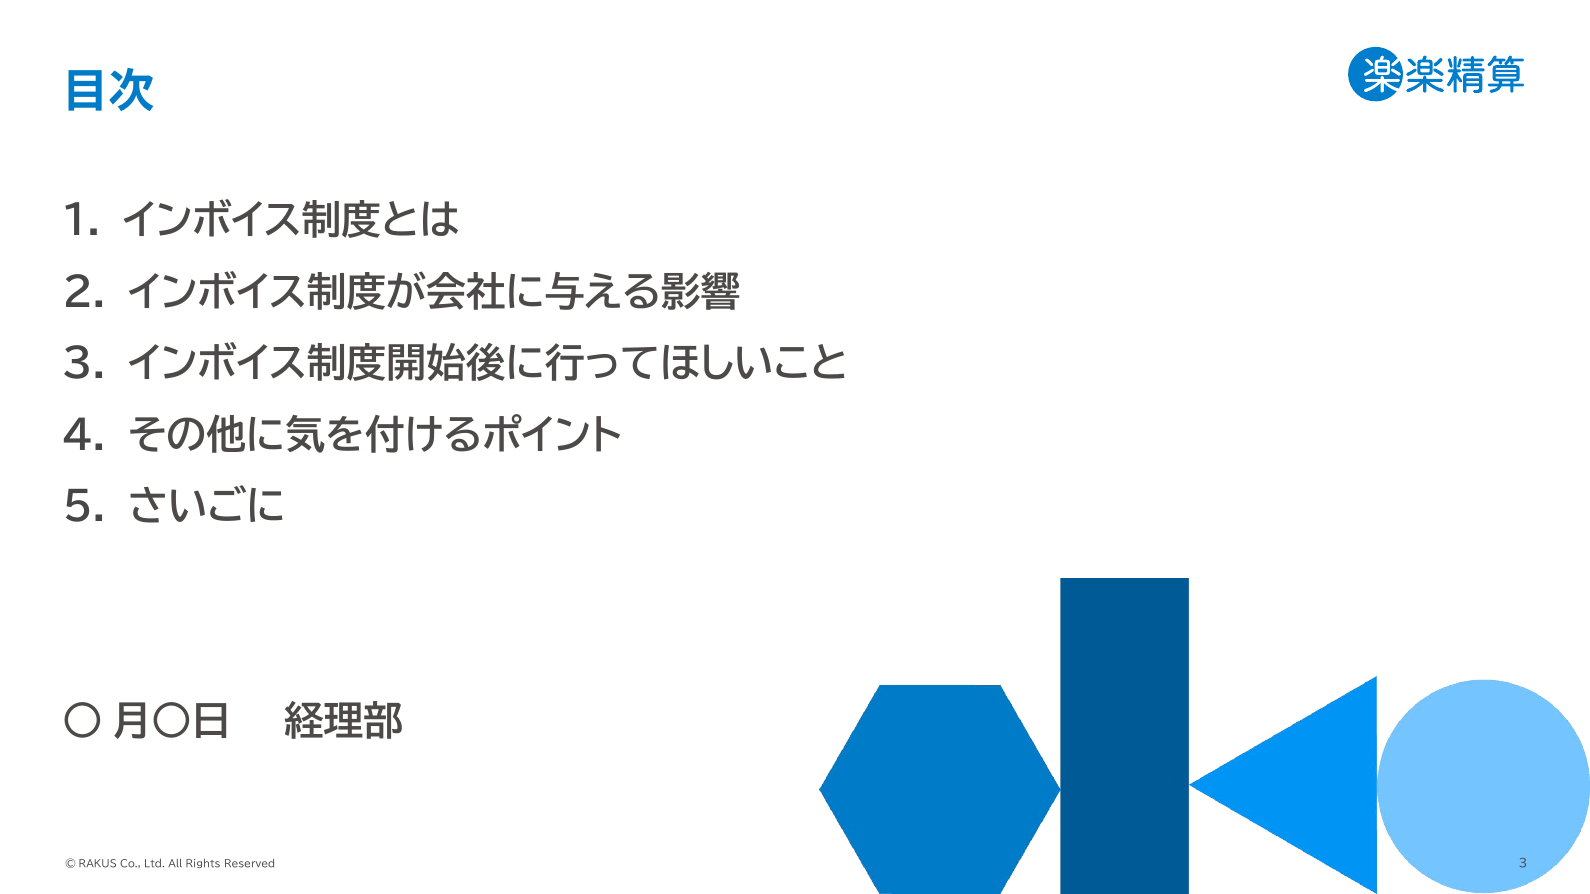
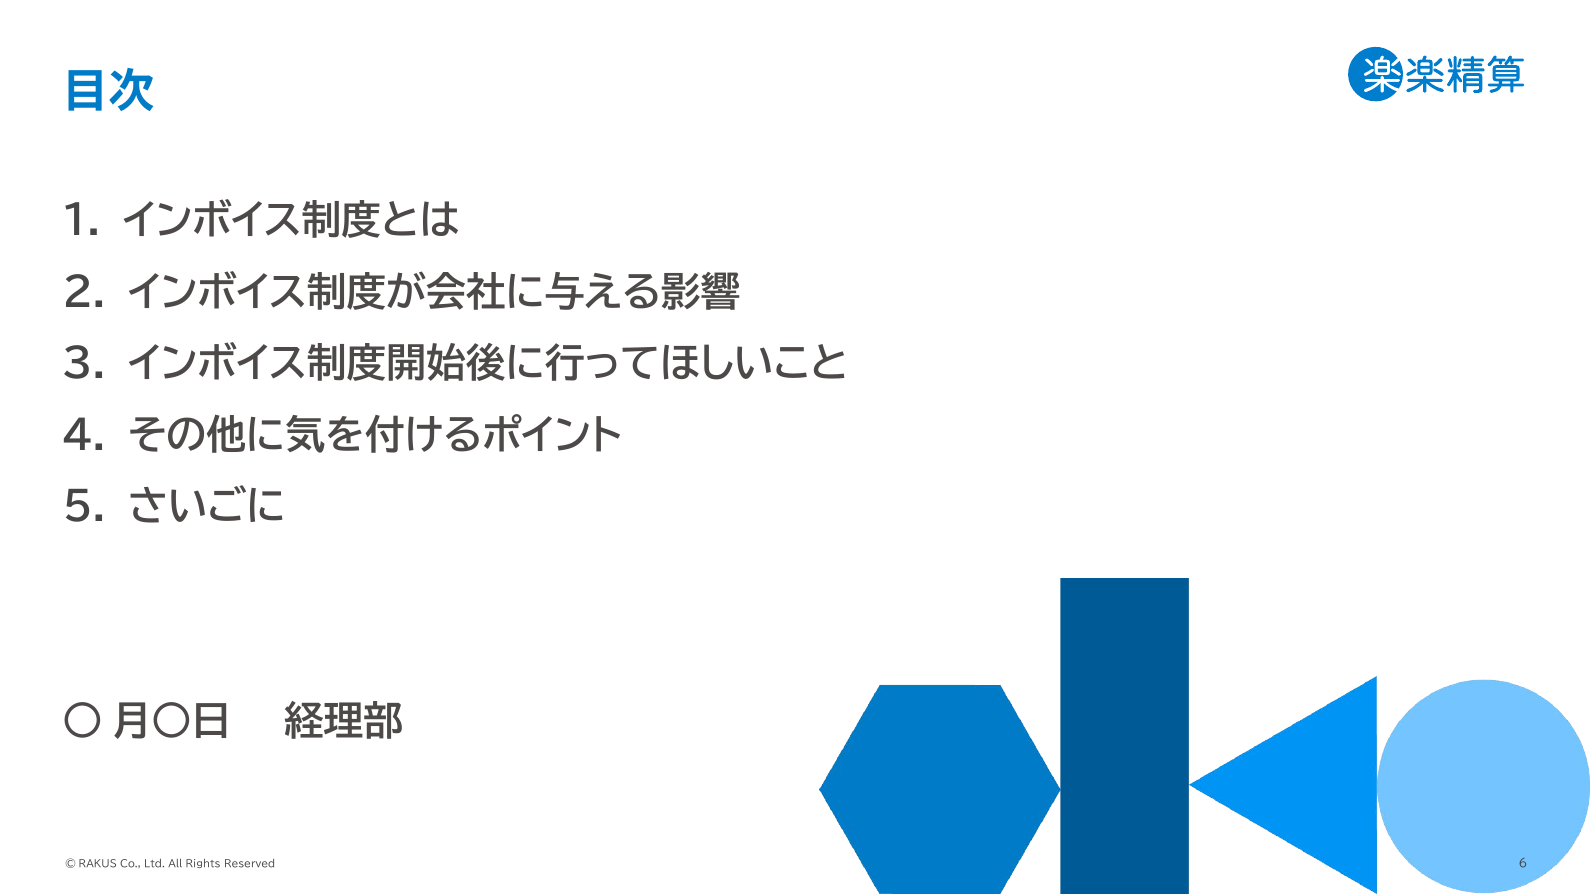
3 at (1523, 864): 3 -> 6
